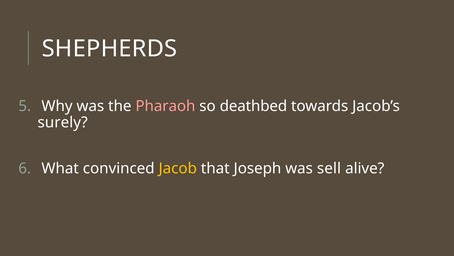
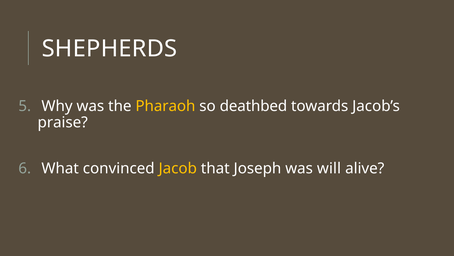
Pharaoh colour: pink -> yellow
surely: surely -> praise
sell: sell -> will
